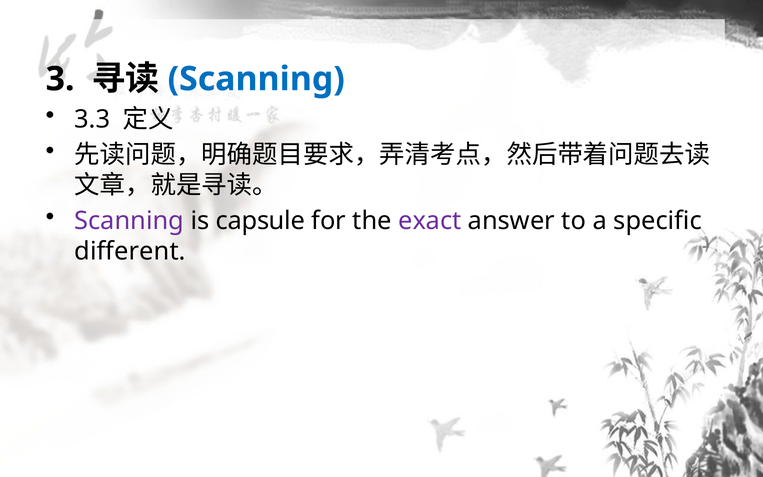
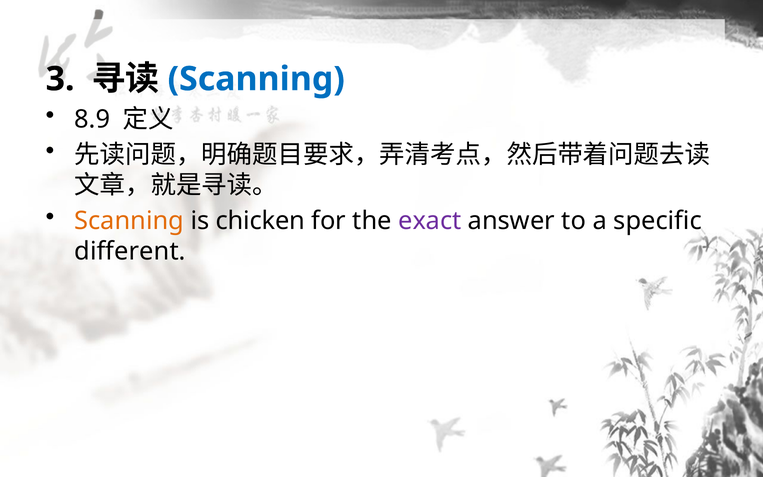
3.3: 3.3 -> 8.9
Scanning at (129, 221) colour: purple -> orange
capsule: capsule -> chicken
